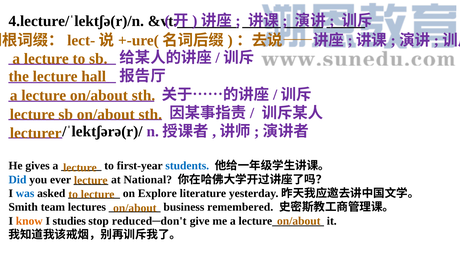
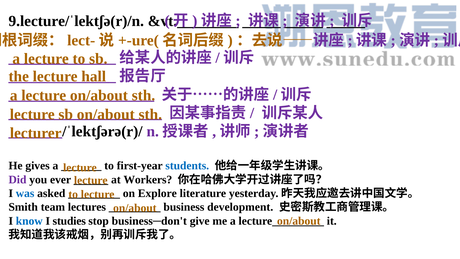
4.lecture/ˈlektʃə(r)/n: 4.lecture/ˈlektʃə(r)/n -> 9.lecture/ˈlektʃə(r)/n
Did colour: blue -> purple
National: National -> Workers
remembered: remembered -> development
know colour: orange -> blue
reduced─don't: reduced─don't -> business─don't
